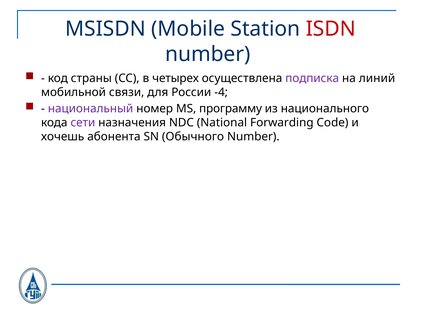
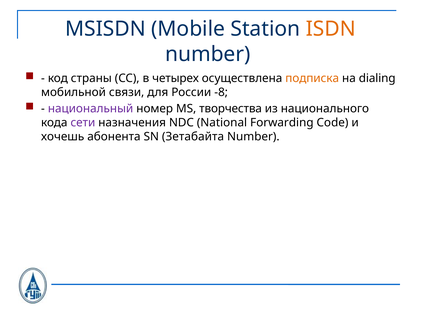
ISDN colour: red -> orange
подписка colour: purple -> orange
линий: линий -> dialing
-4: -4 -> -8
программу: программу -> творчества
Обычного: Обычного -> Зетабайта
